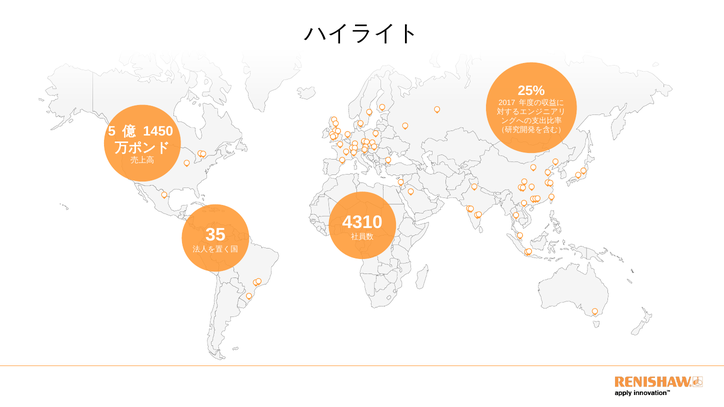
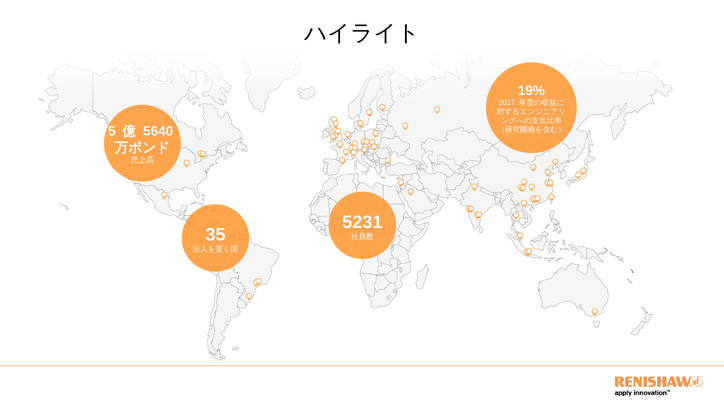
25%: 25% -> 19%
1450: 1450 -> 5640
4310: 4310 -> 5231
